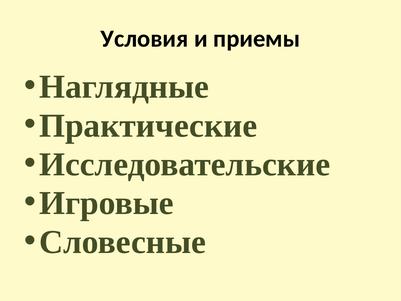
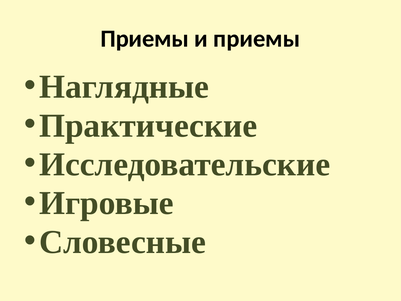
Условия at (145, 39): Условия -> Приемы
